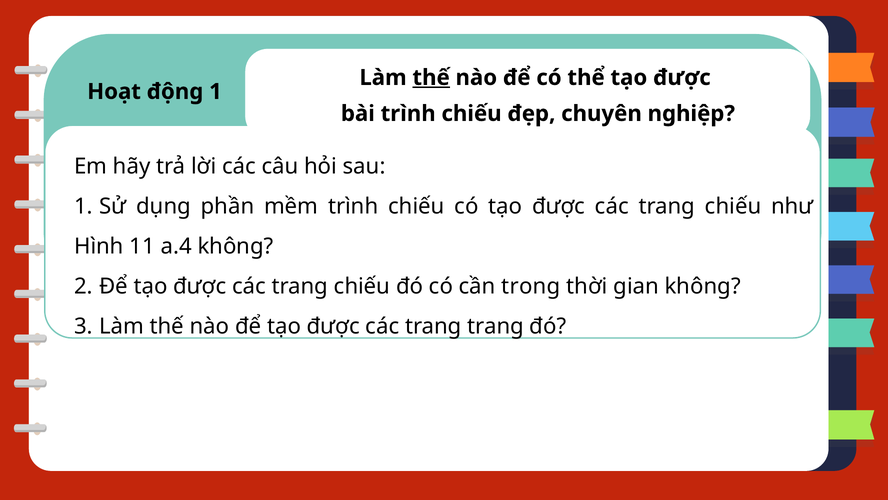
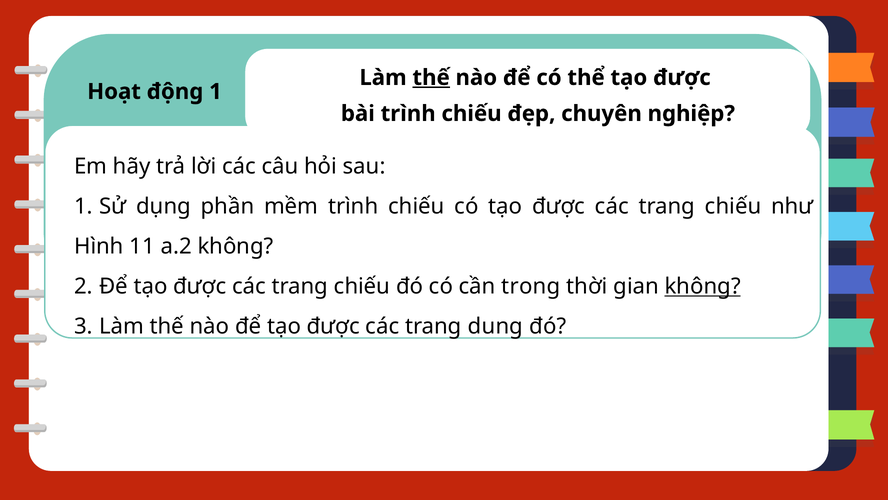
a.4: a.4 -> a.2
không at (703, 286) underline: none -> present
trang trang: trang -> dung
